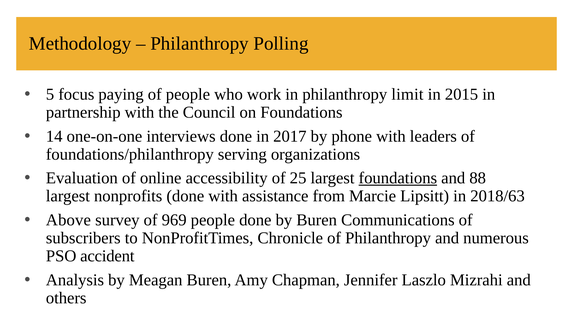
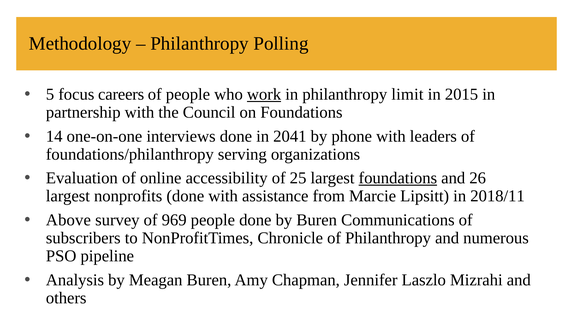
paying: paying -> careers
work underline: none -> present
2017: 2017 -> 2041
88: 88 -> 26
2018/63: 2018/63 -> 2018/11
accident: accident -> pipeline
